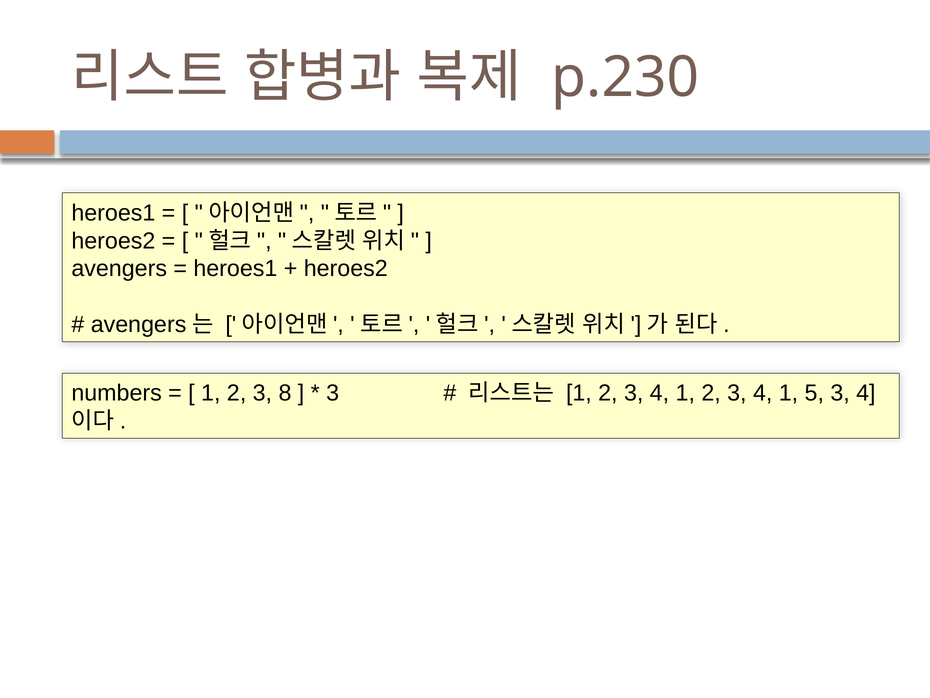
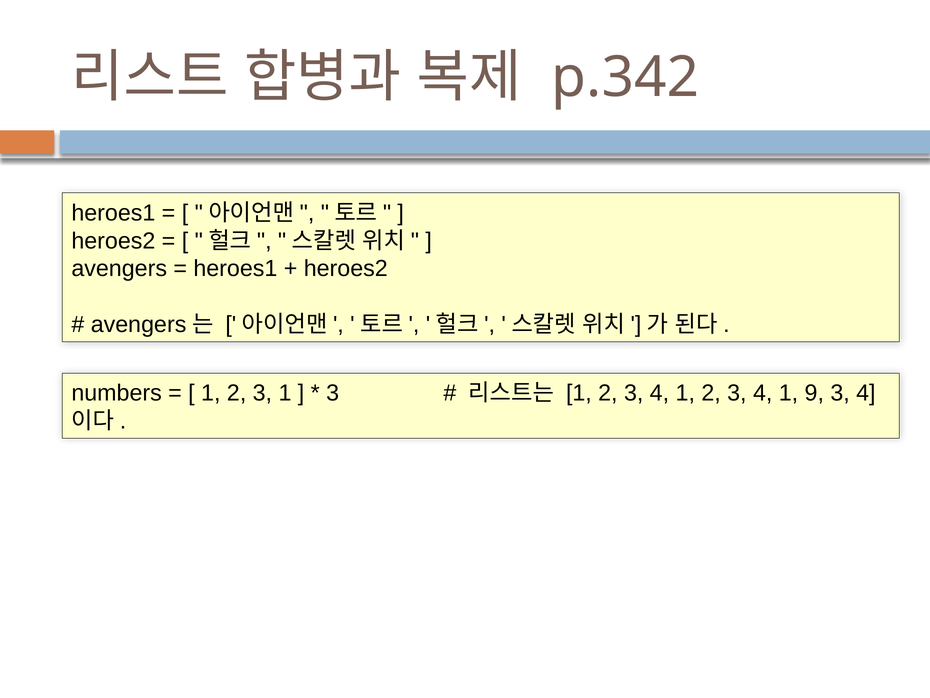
p.230: p.230 -> p.342
3 8: 8 -> 1
5: 5 -> 9
